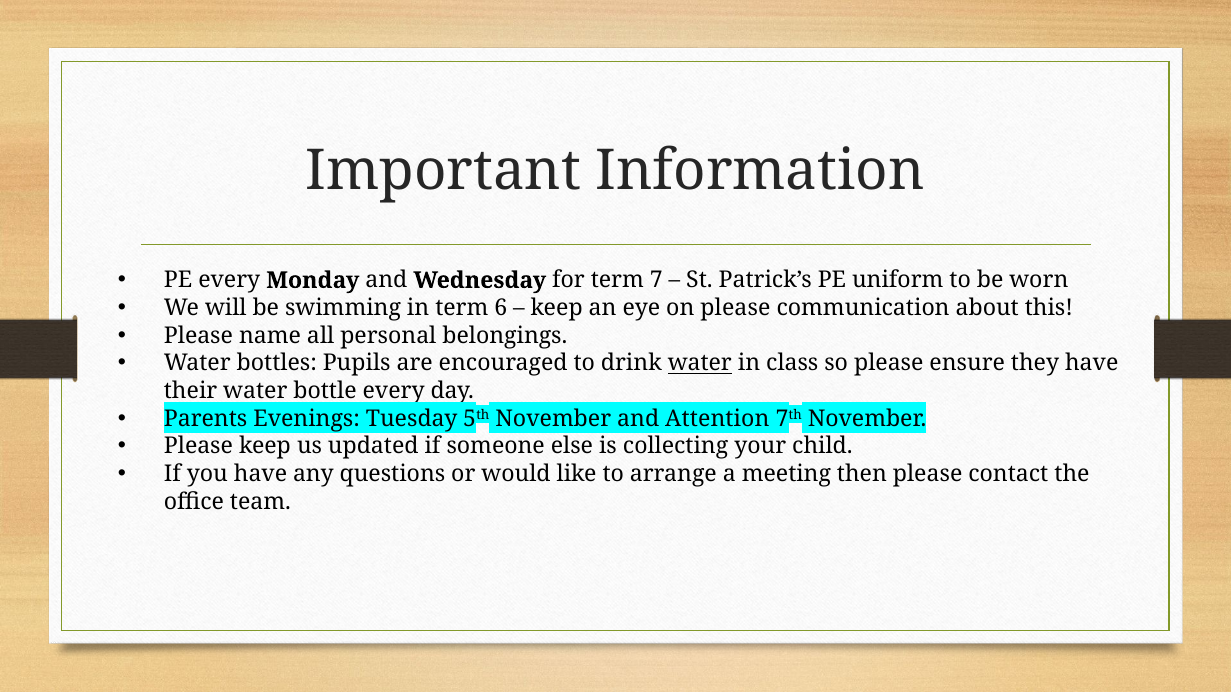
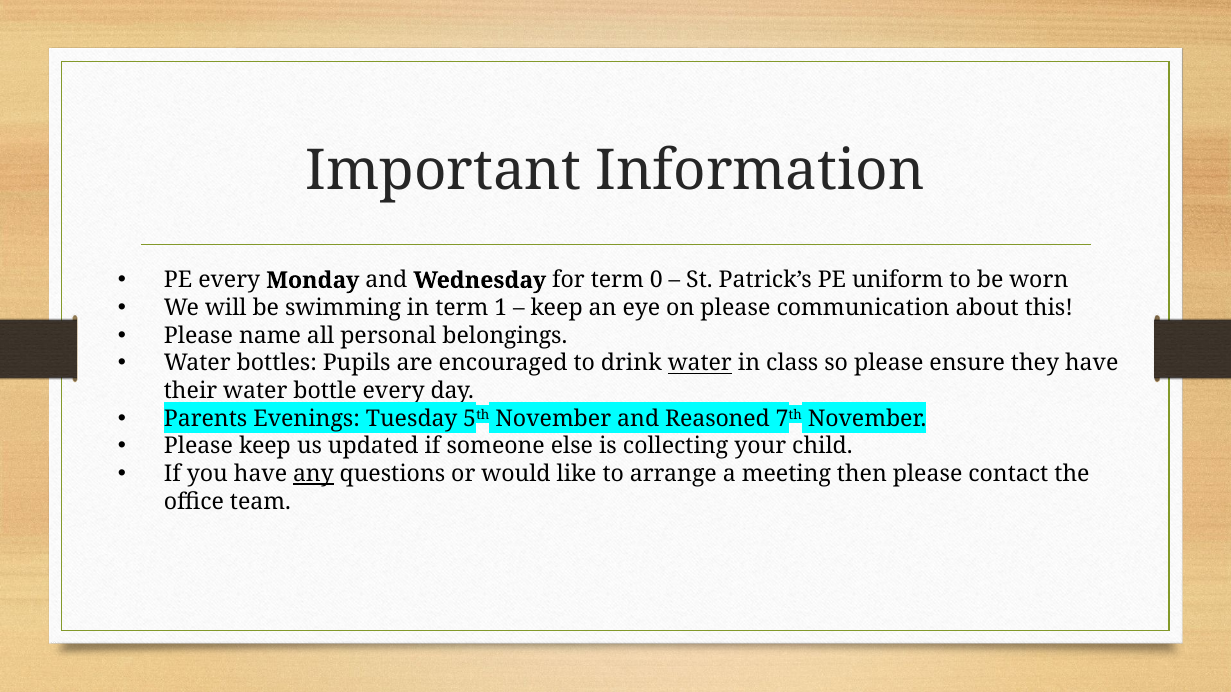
7: 7 -> 0
6: 6 -> 1
Attention: Attention -> Reasoned
any underline: none -> present
